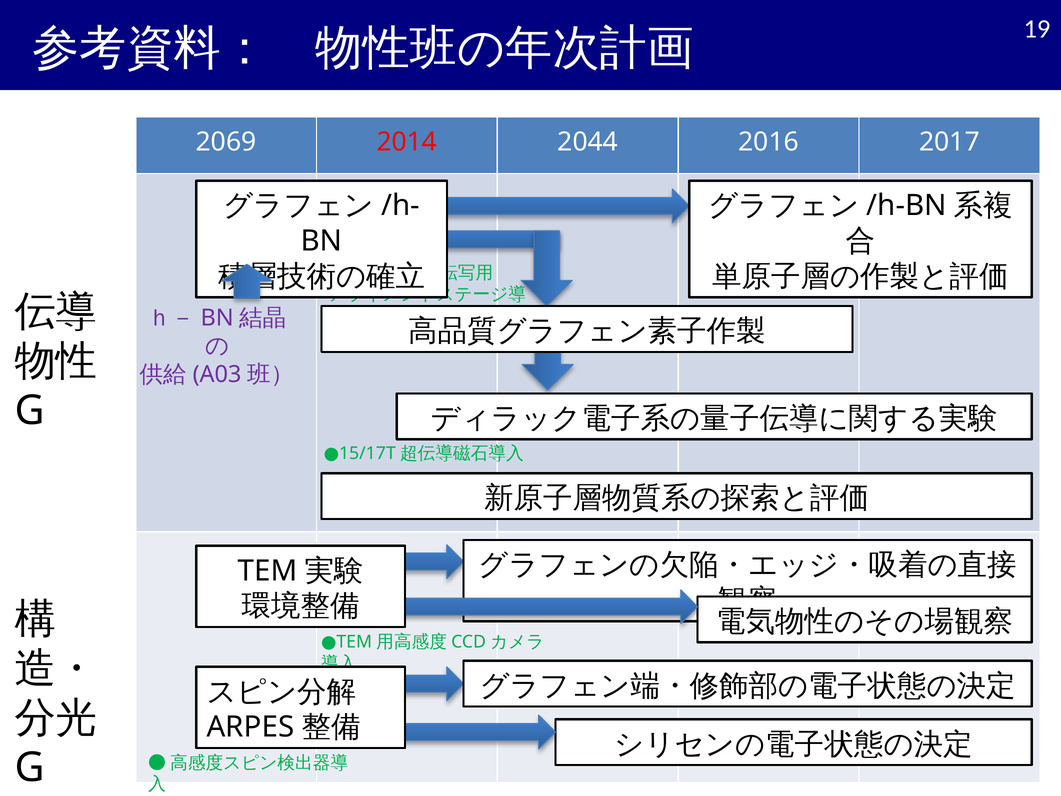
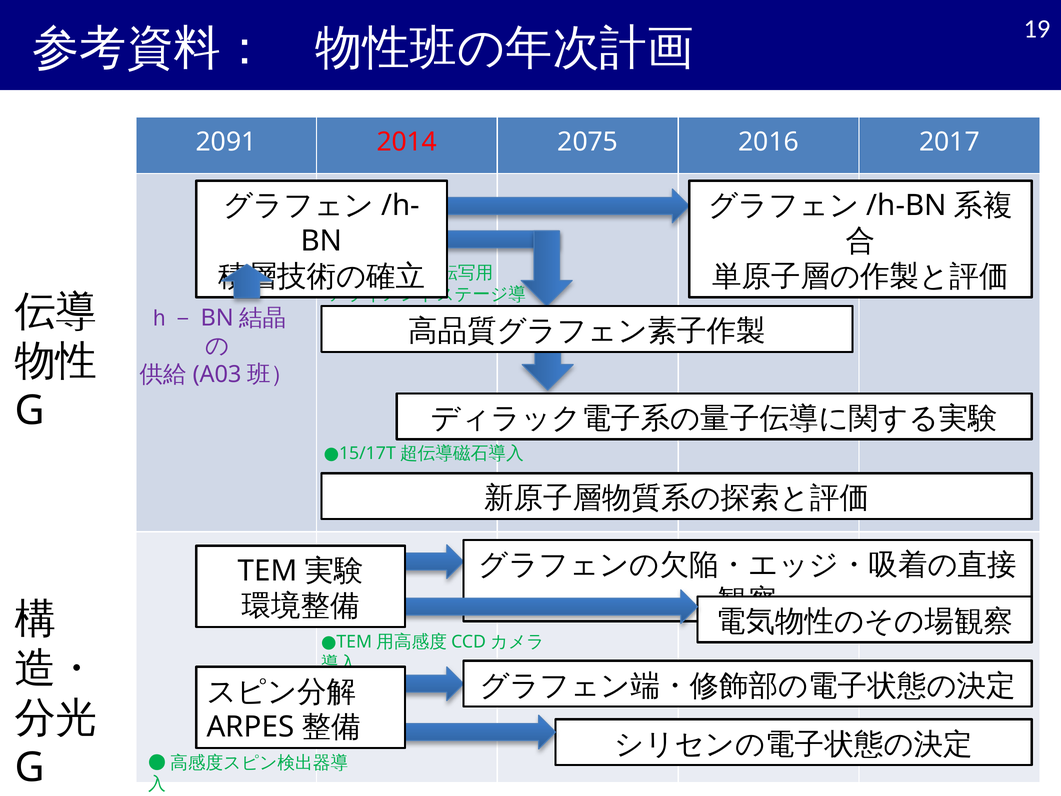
2069: 2069 -> 2091
2044: 2044 -> 2075
